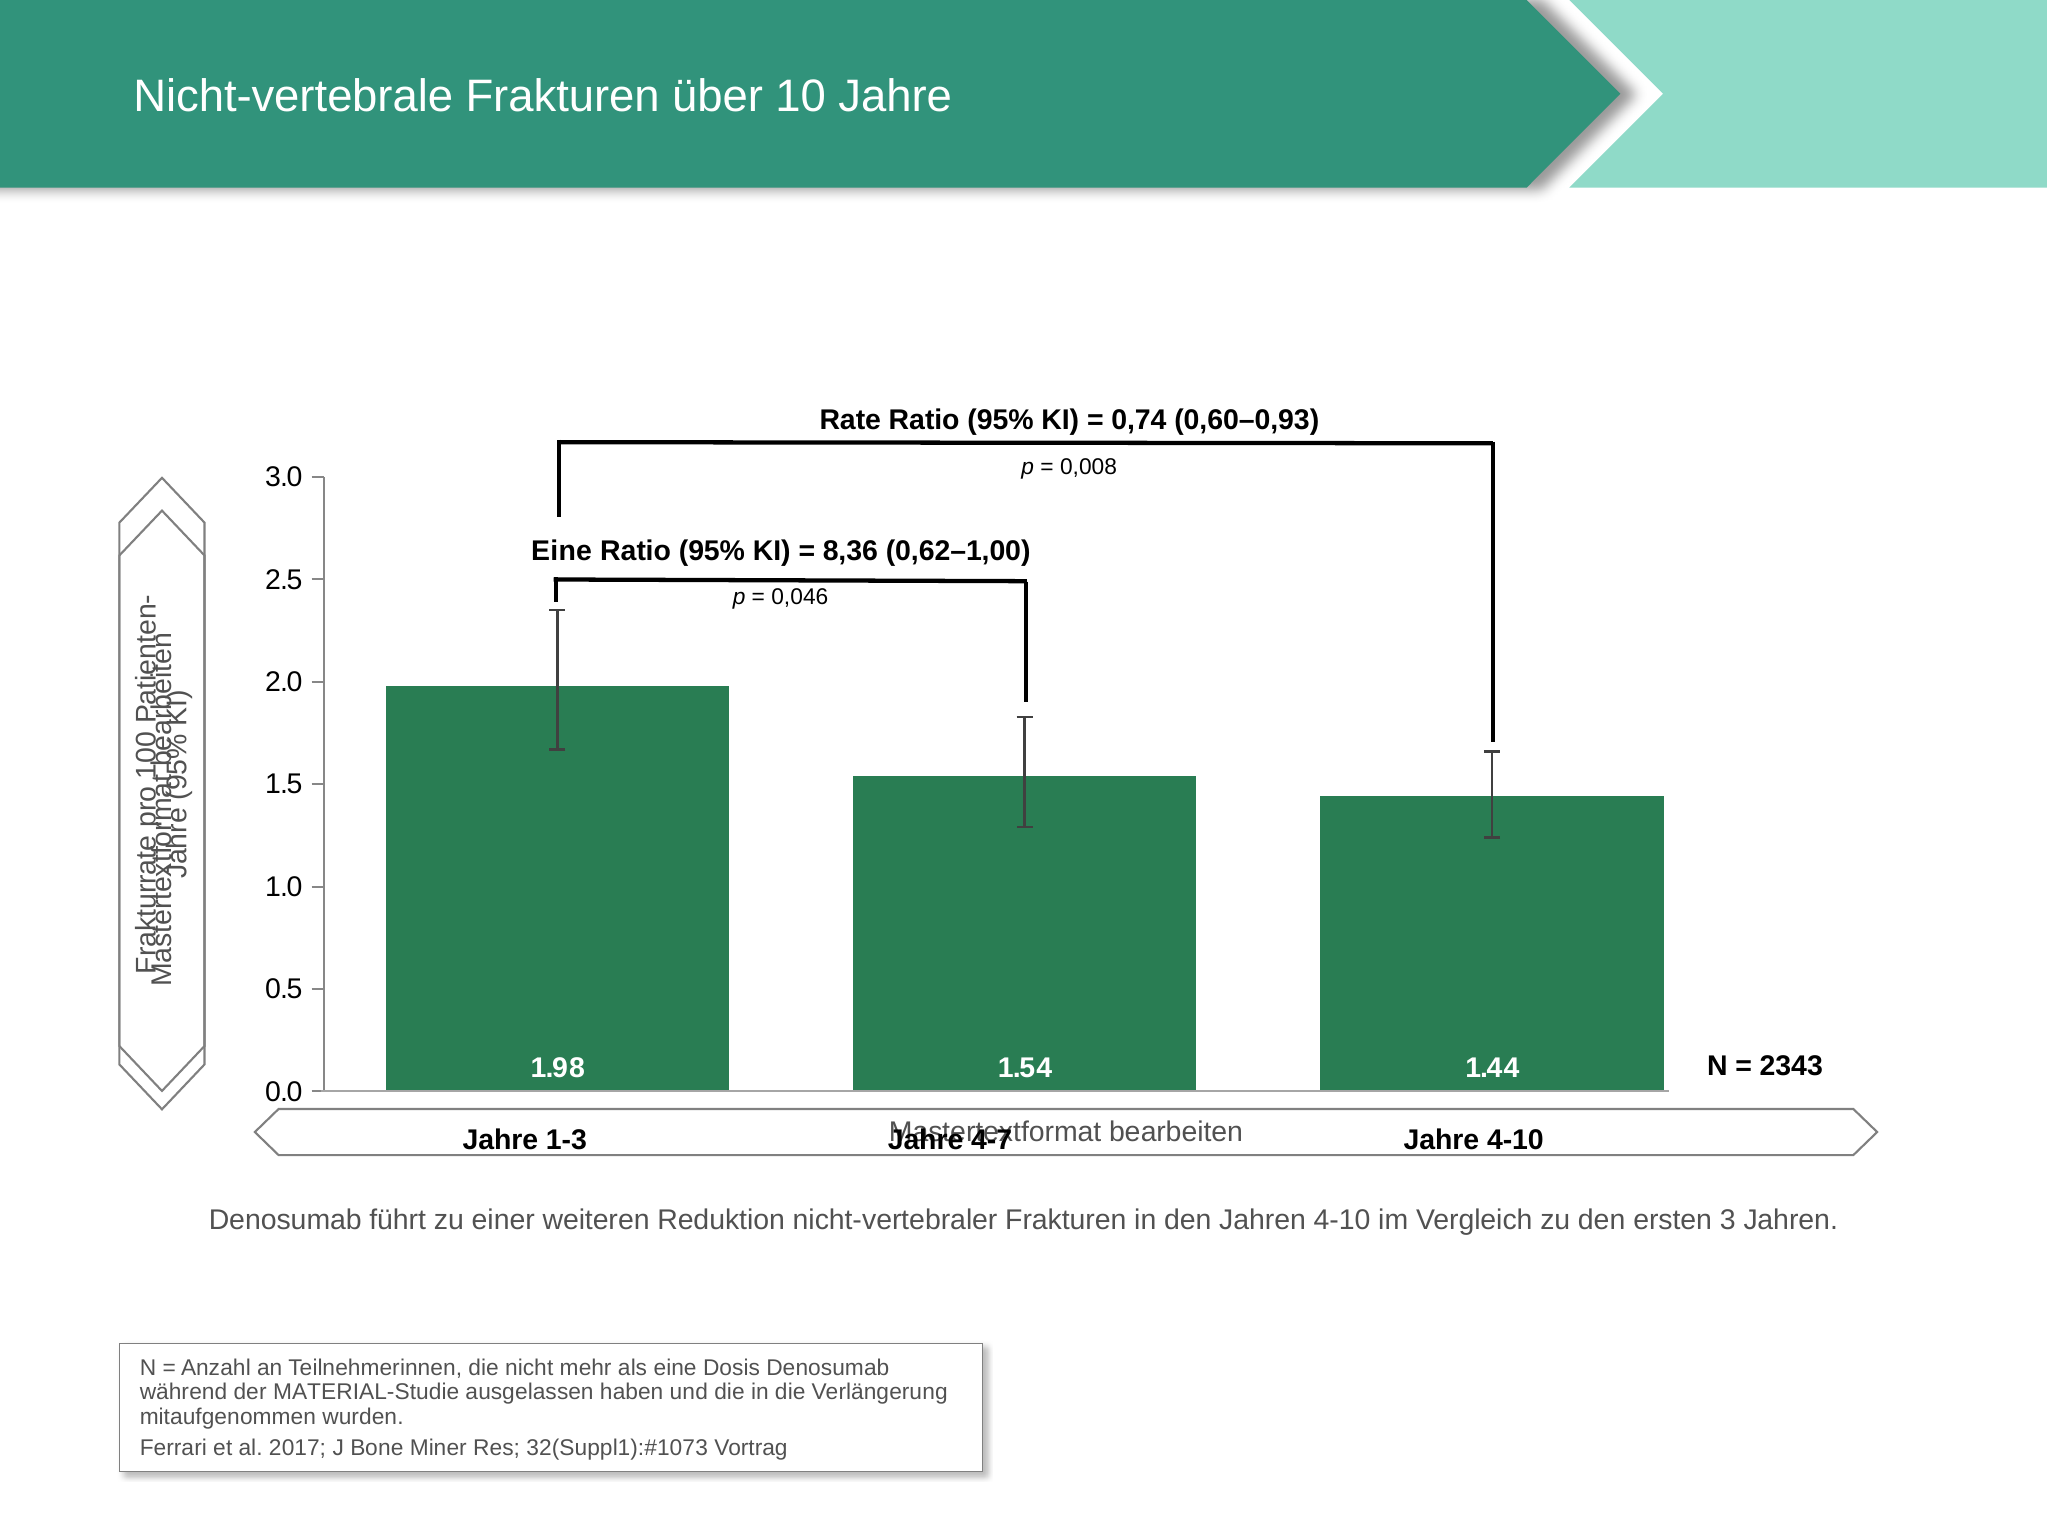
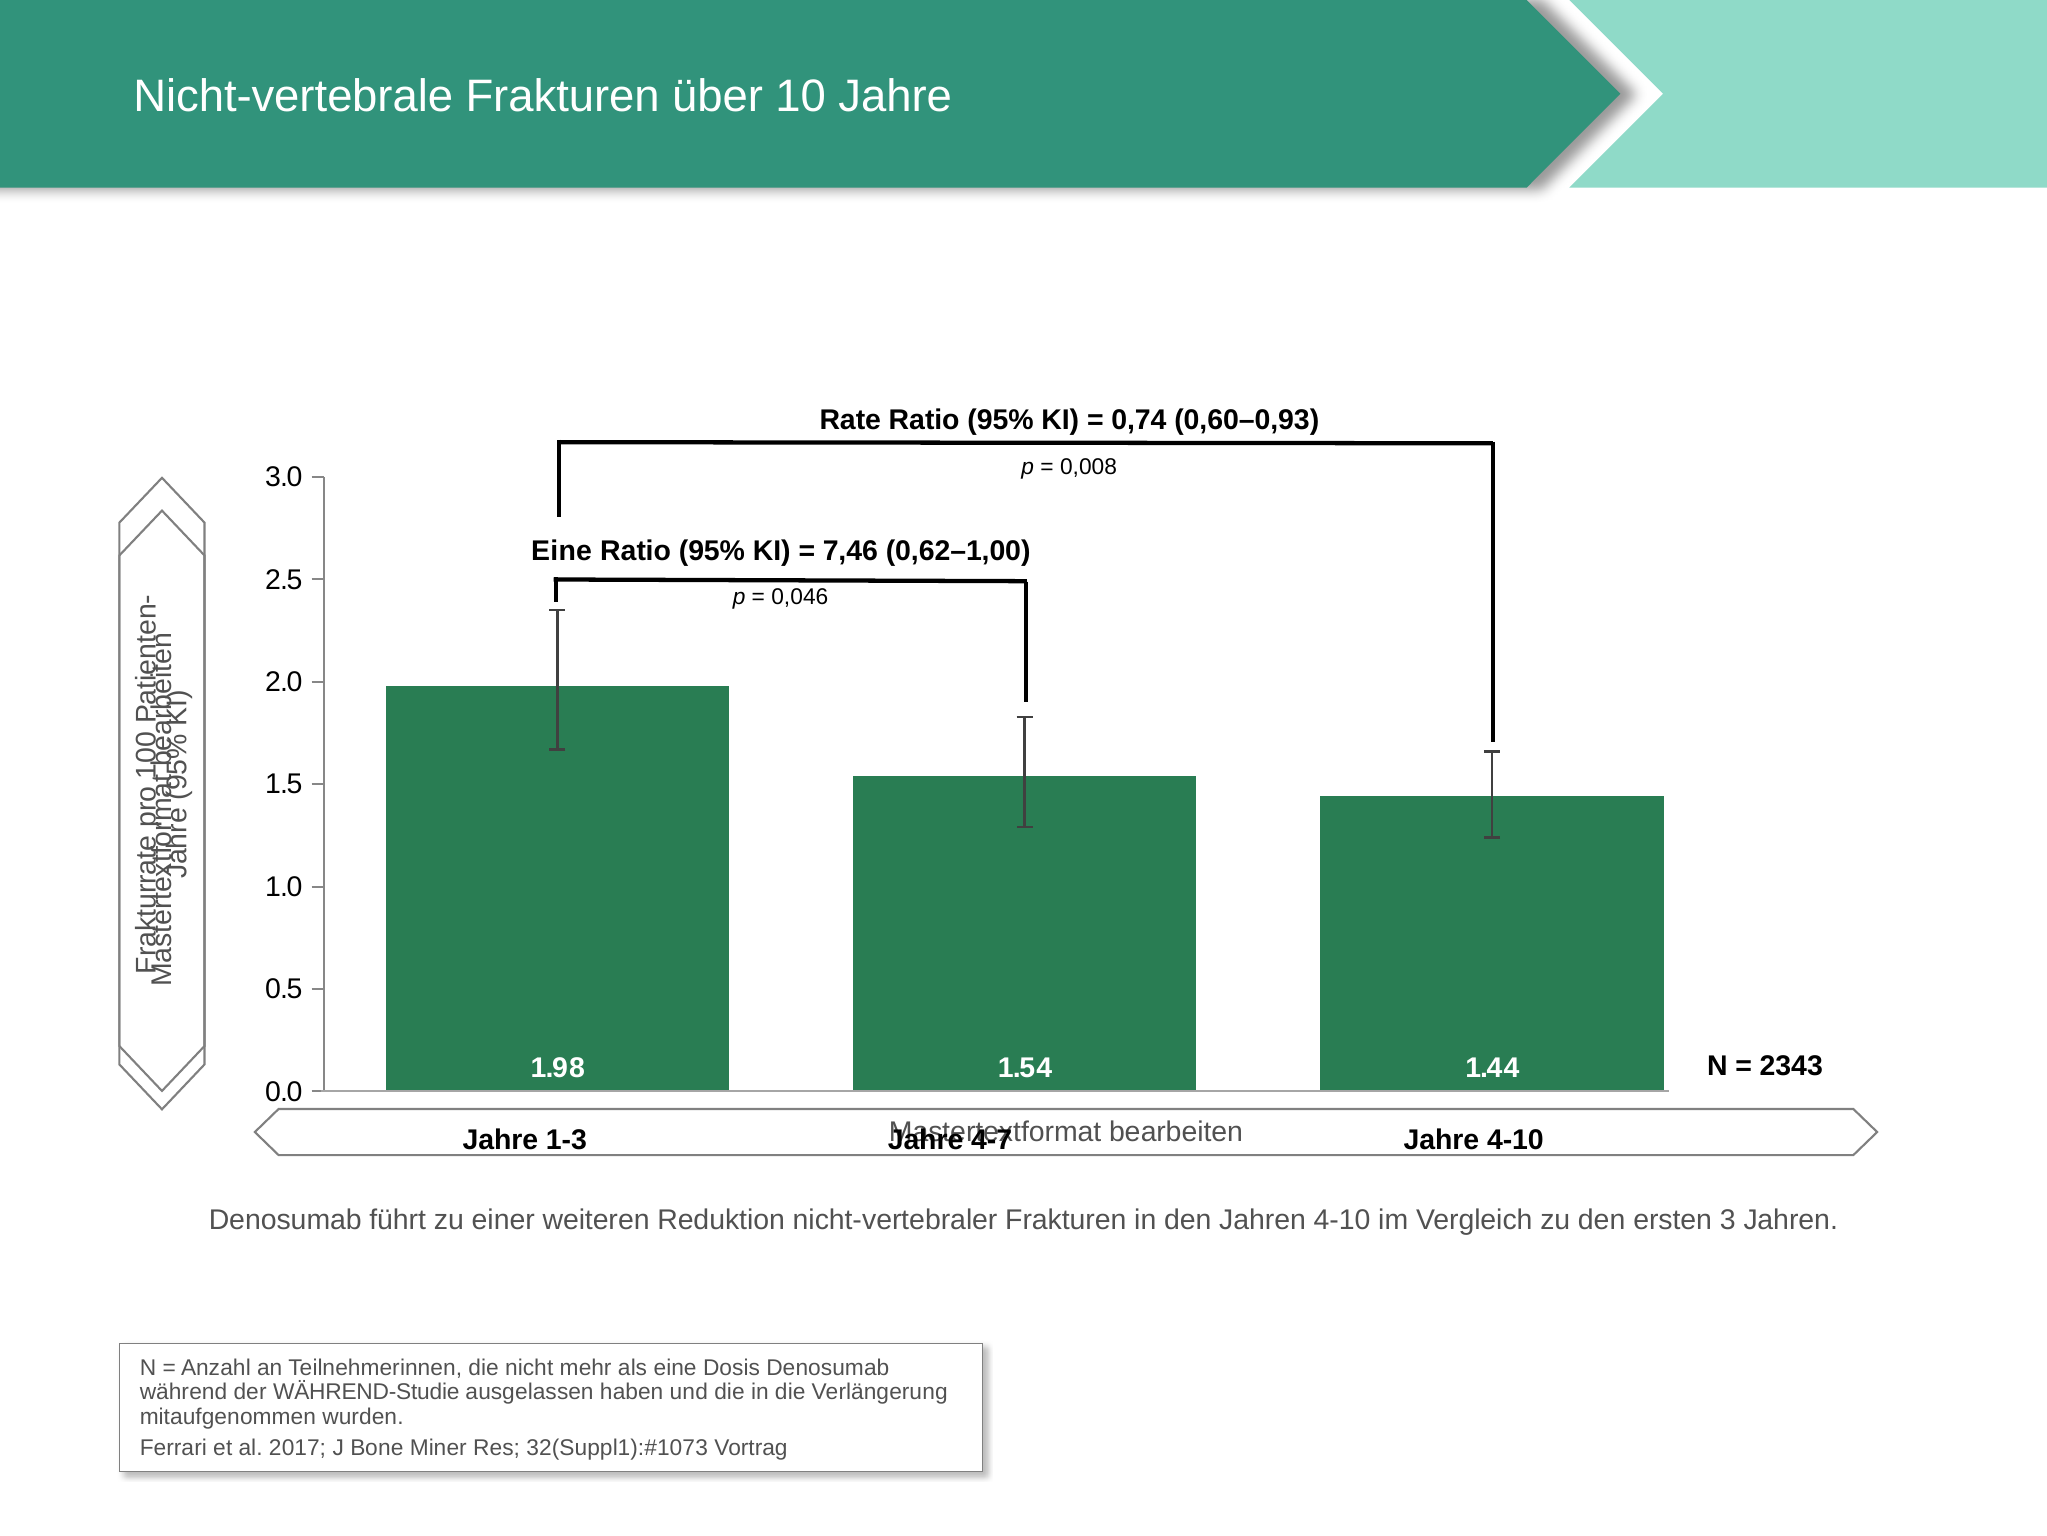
8,36: 8,36 -> 7,46
MATERIAL-Studie: MATERIAL-Studie -> WÄHREND-Studie
